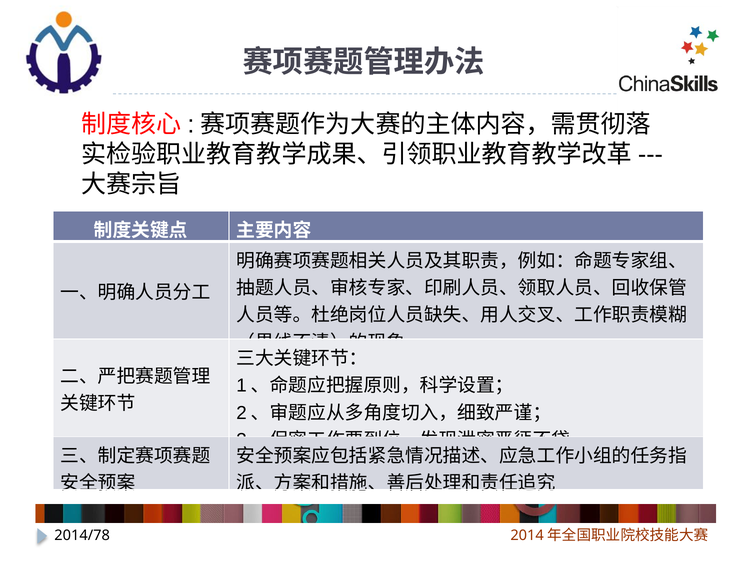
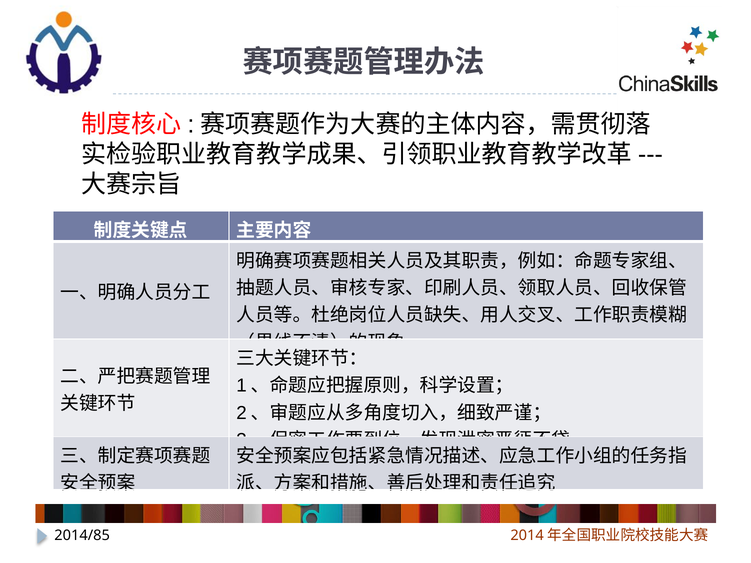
2014/78: 2014/78 -> 2014/85
